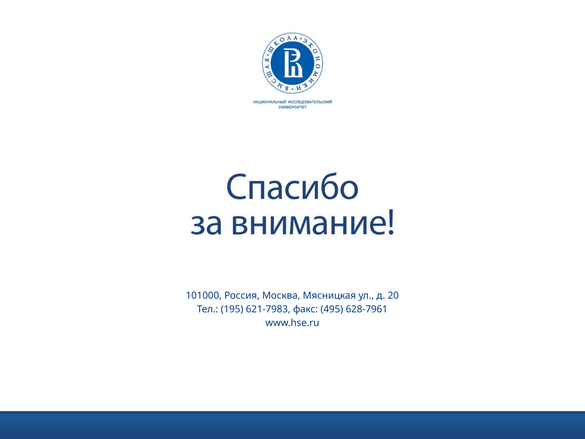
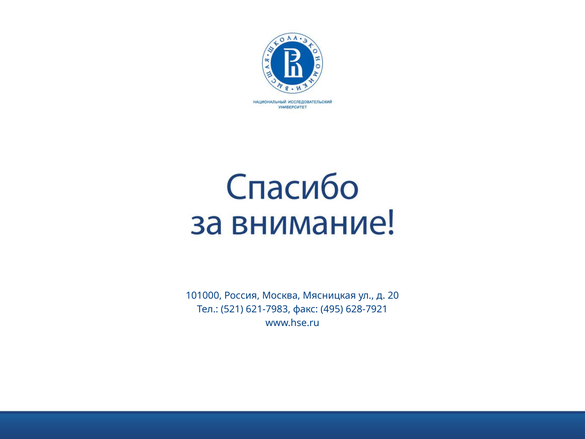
195: 195 -> 521
628-7961: 628-7961 -> 628-7921
